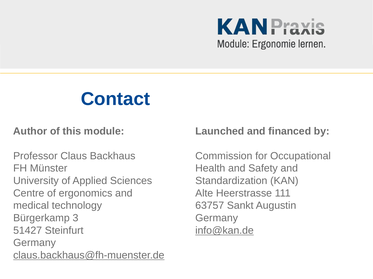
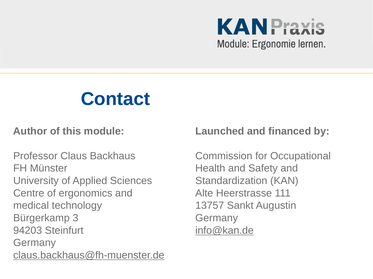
63757: 63757 -> 13757
51427: 51427 -> 94203
